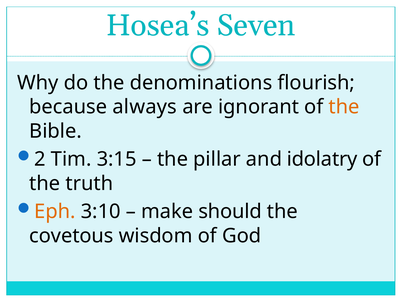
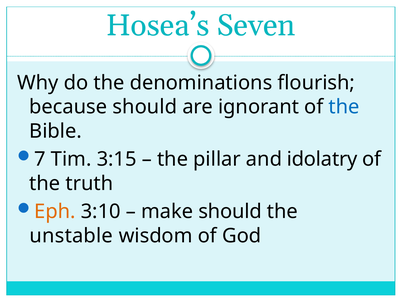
because always: always -> should
the at (344, 107) colour: orange -> blue
2: 2 -> 7
covetous: covetous -> unstable
